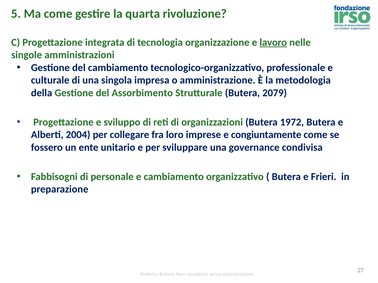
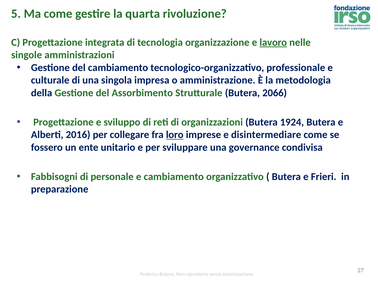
2079: 2079 -> 2066
1972: 1972 -> 1924
2004: 2004 -> 2016
loro underline: none -> present
congiuntamente: congiuntamente -> disintermediare
